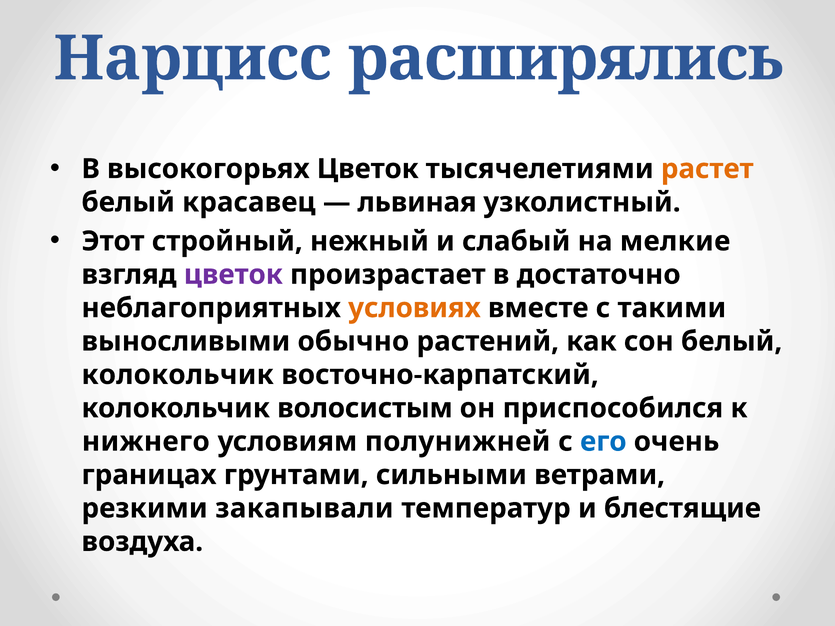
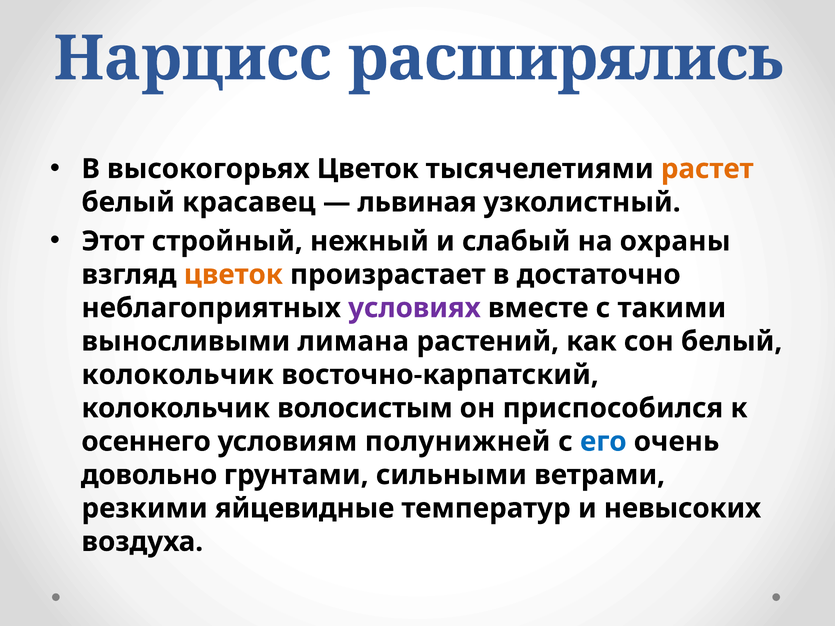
мелкие: мелкие -> охраны
цветок at (233, 275) colour: purple -> orange
условиях colour: orange -> purple
обычно: обычно -> лимана
нижнего: нижнего -> осеннего
границах: границах -> довольно
закапывали: закапывали -> яйцевидные
блестящие: блестящие -> невысоких
